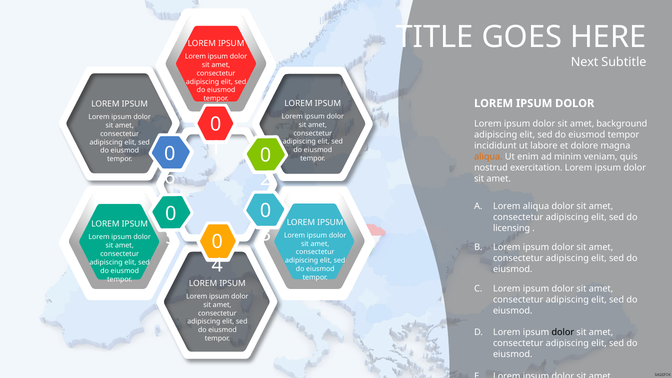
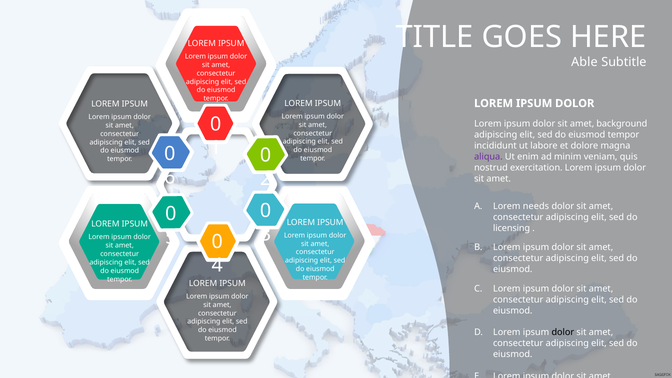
Next: Next -> Able
aliqua at (488, 157) colour: orange -> purple
Lorem aliqua: aliqua -> needs
